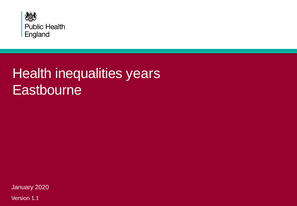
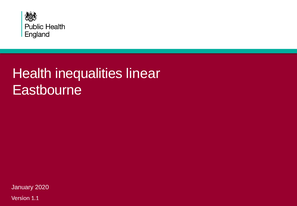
years: years -> linear
